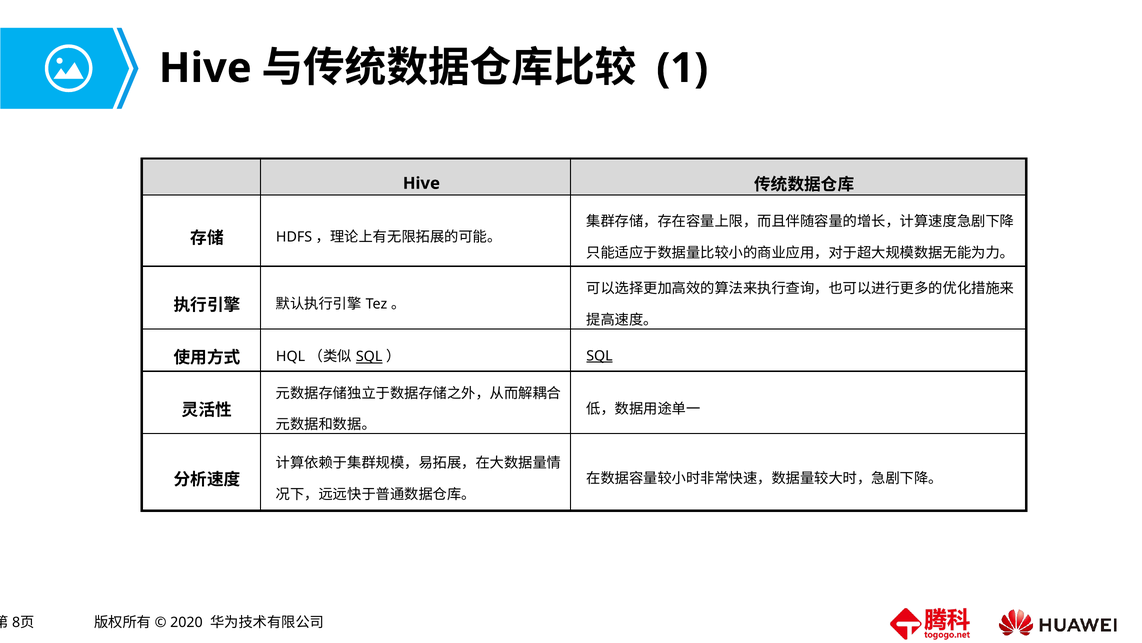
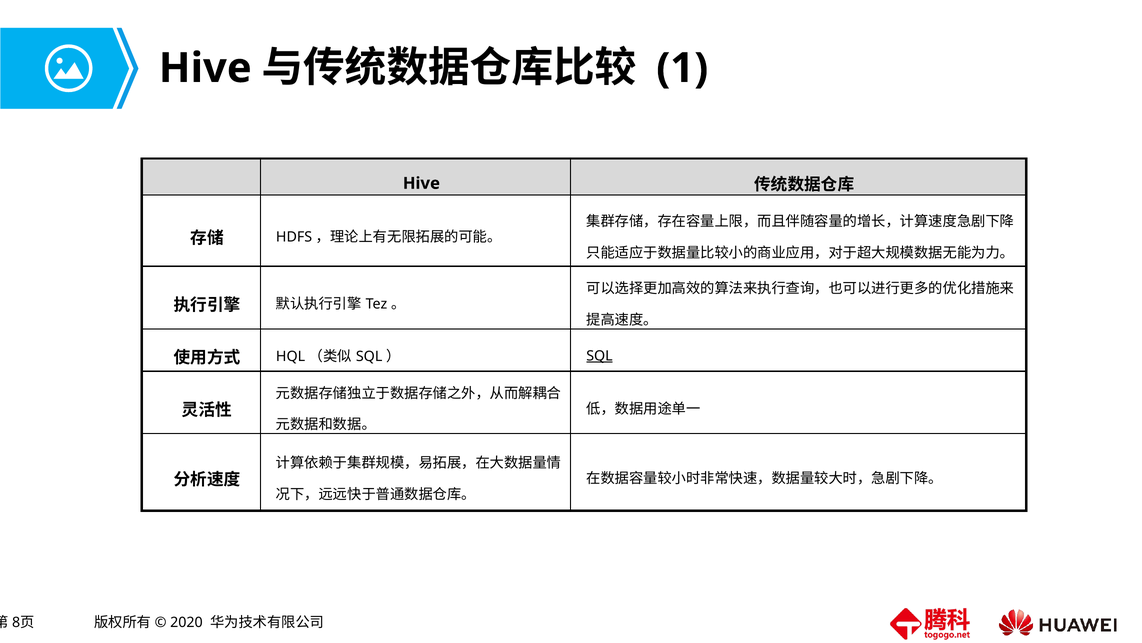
SQL at (369, 356) underline: present -> none
